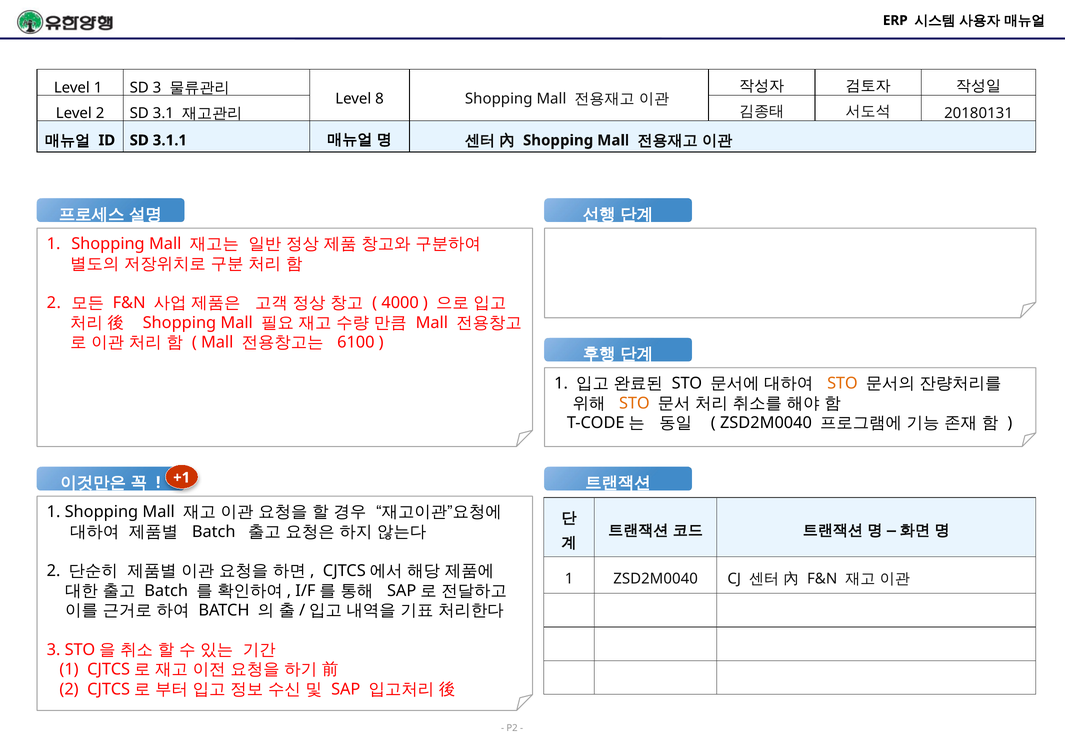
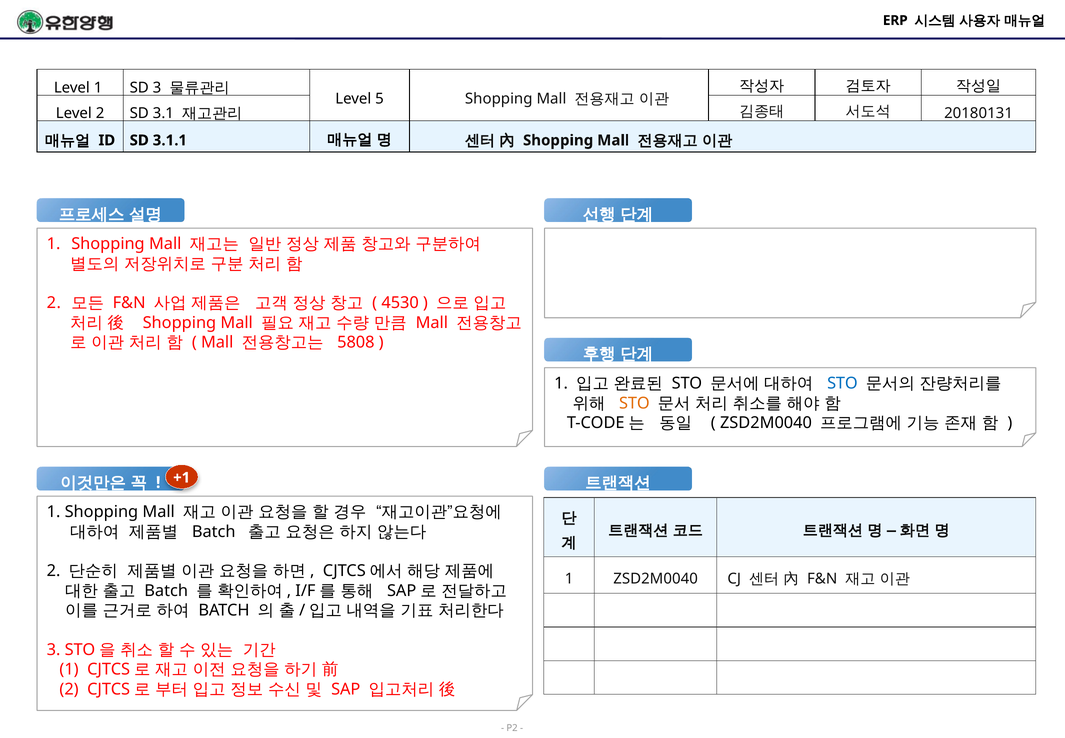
8: 8 -> 5
4000: 4000 -> 4530
6100: 6100 -> 5808
STO at (842, 383) colour: orange -> blue
